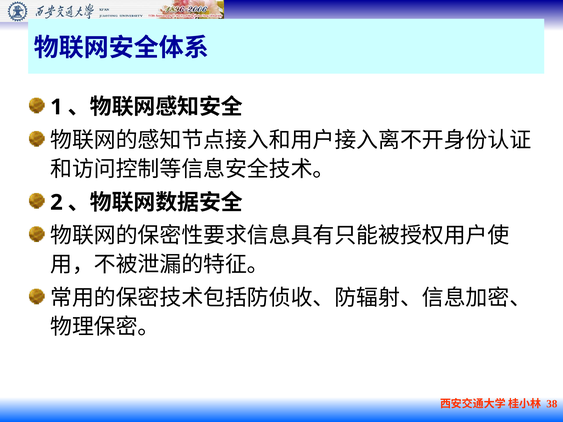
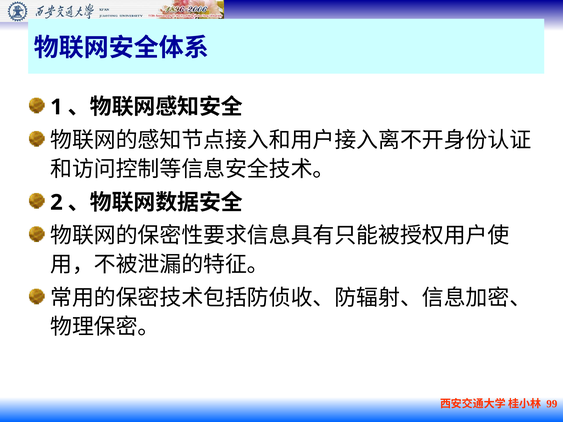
38: 38 -> 99
